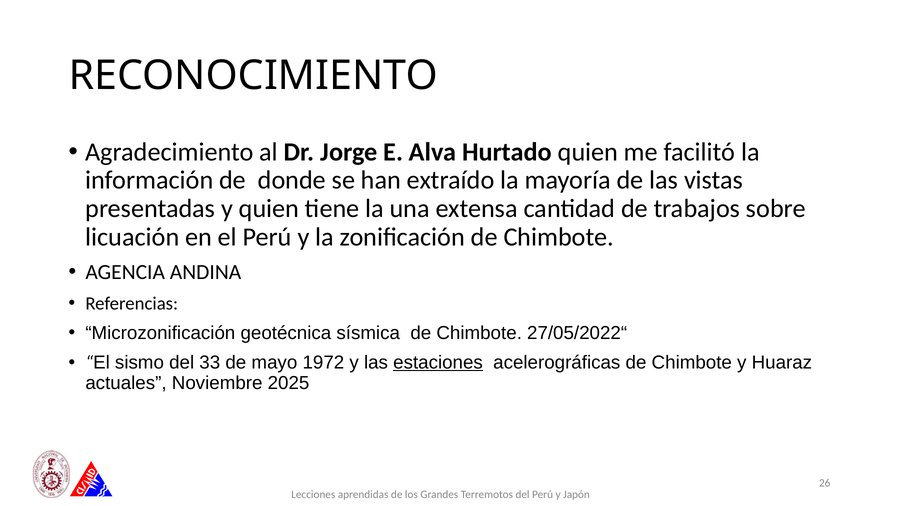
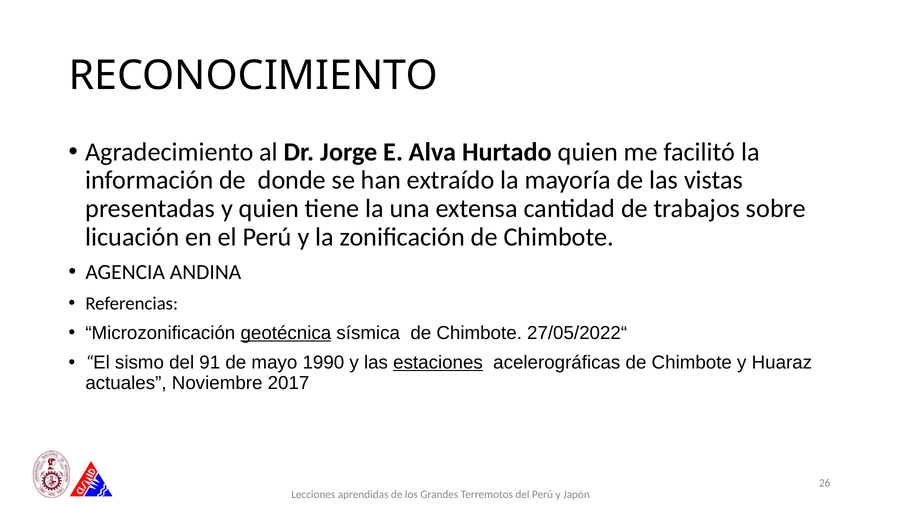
geotécnica underline: none -> present
33: 33 -> 91
1972: 1972 -> 1990
2025: 2025 -> 2017
